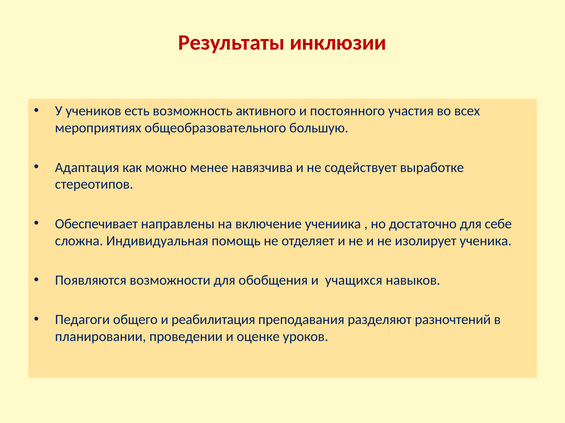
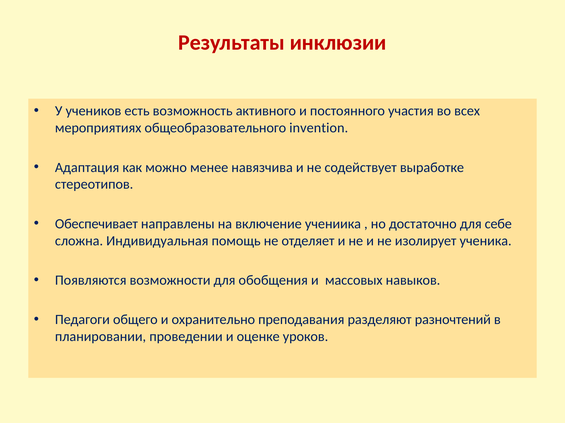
большую: большую -> invention
учащихся: учащихся -> массовых
реабилитация: реабилитация -> охранительно
